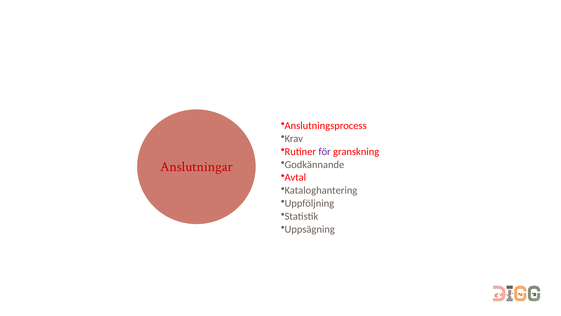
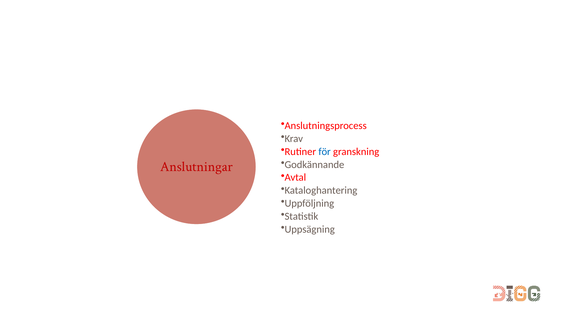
för colour: purple -> blue
